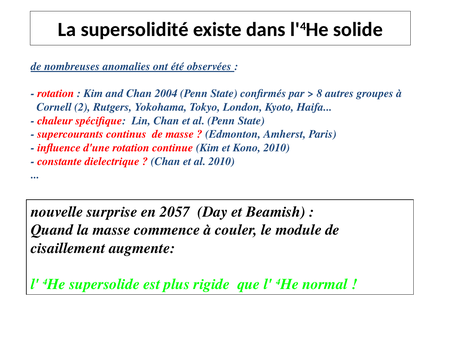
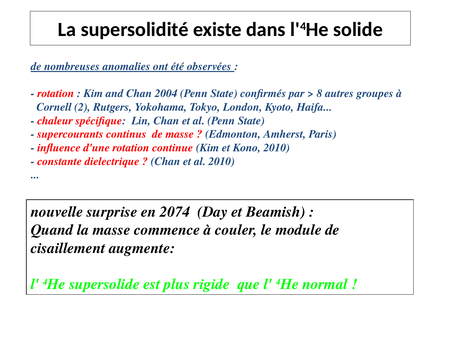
2057: 2057 -> 2074
